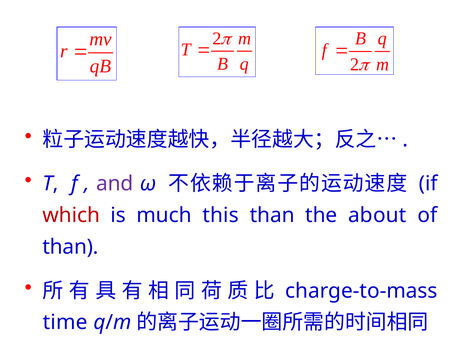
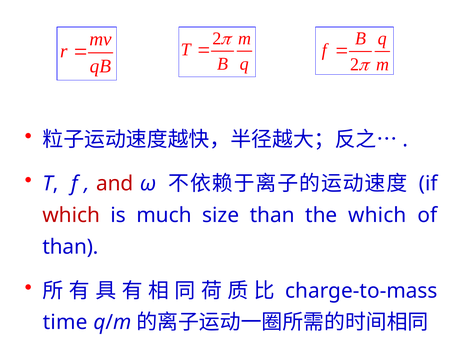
and colour: purple -> red
this: this -> size
the about: about -> which
